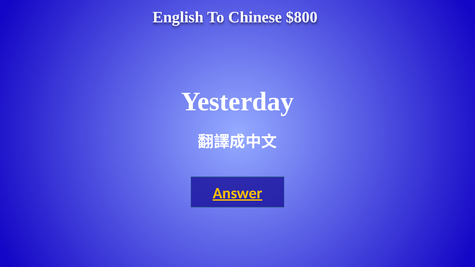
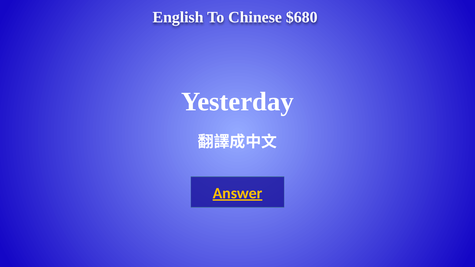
$800: $800 -> $680
